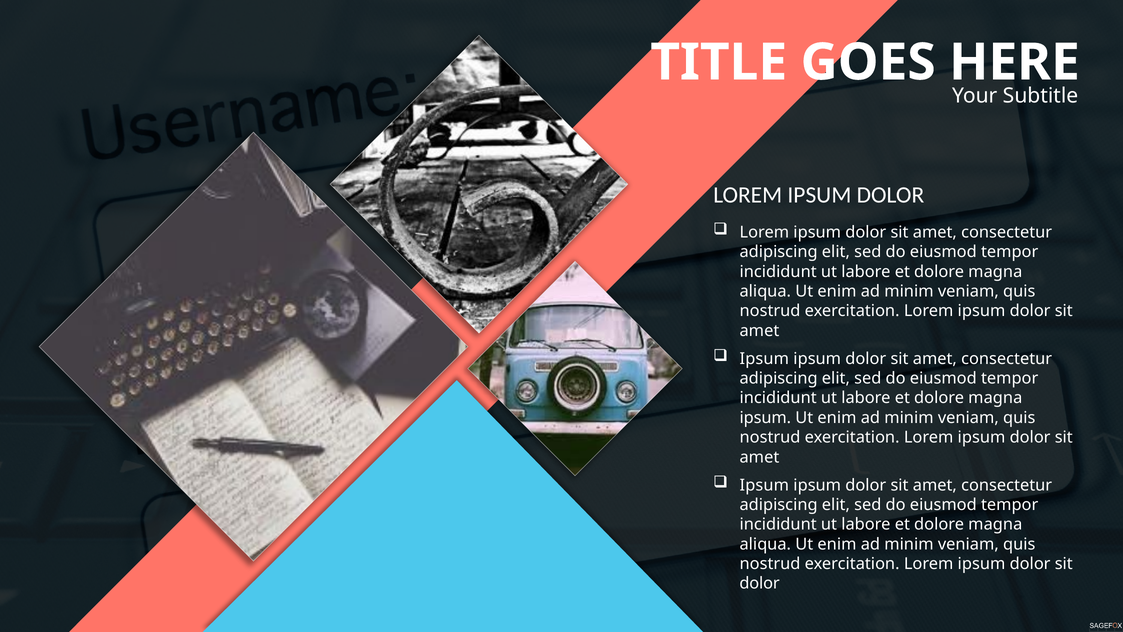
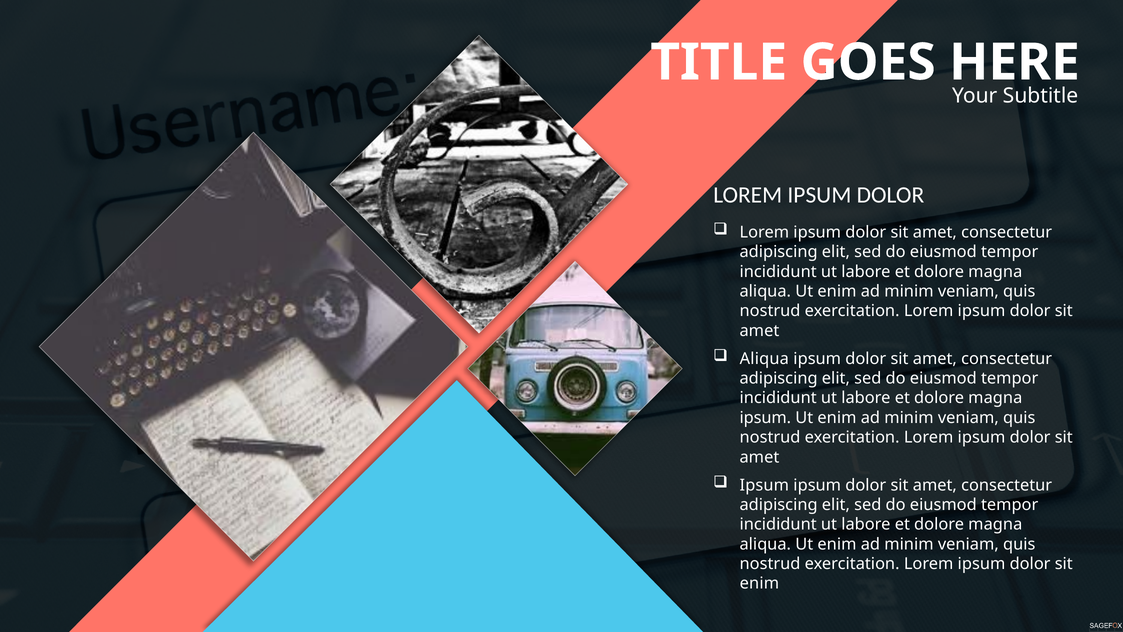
Ipsum at (764, 359): Ipsum -> Aliqua
dolor at (760, 583): dolor -> enim
